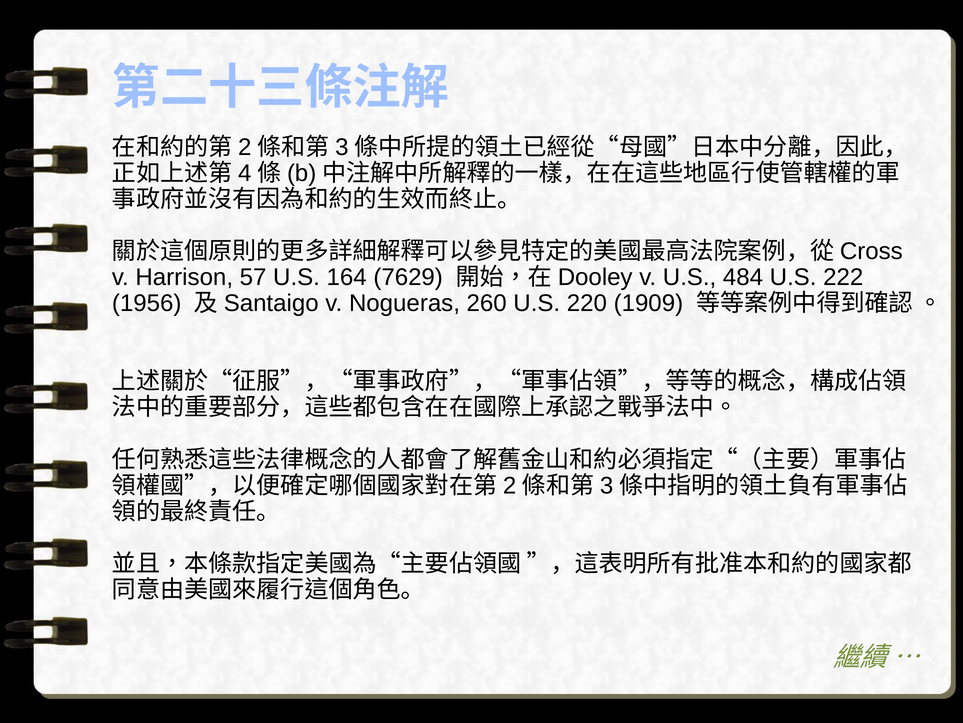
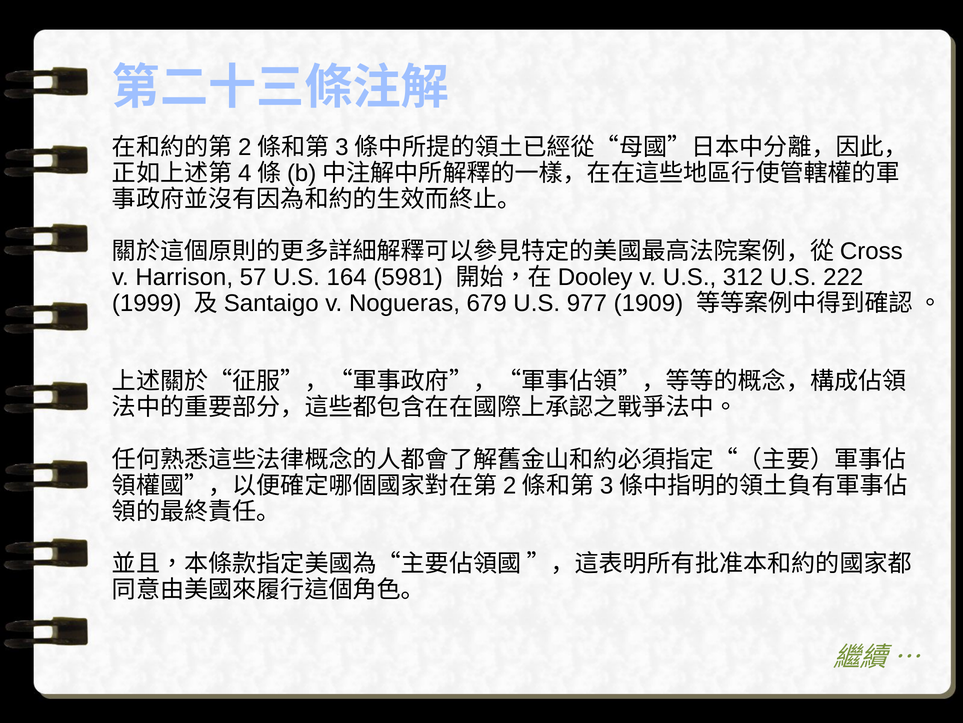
7629: 7629 -> 5981
484: 484 -> 312
1956: 1956 -> 1999
260: 260 -> 679
220: 220 -> 977
